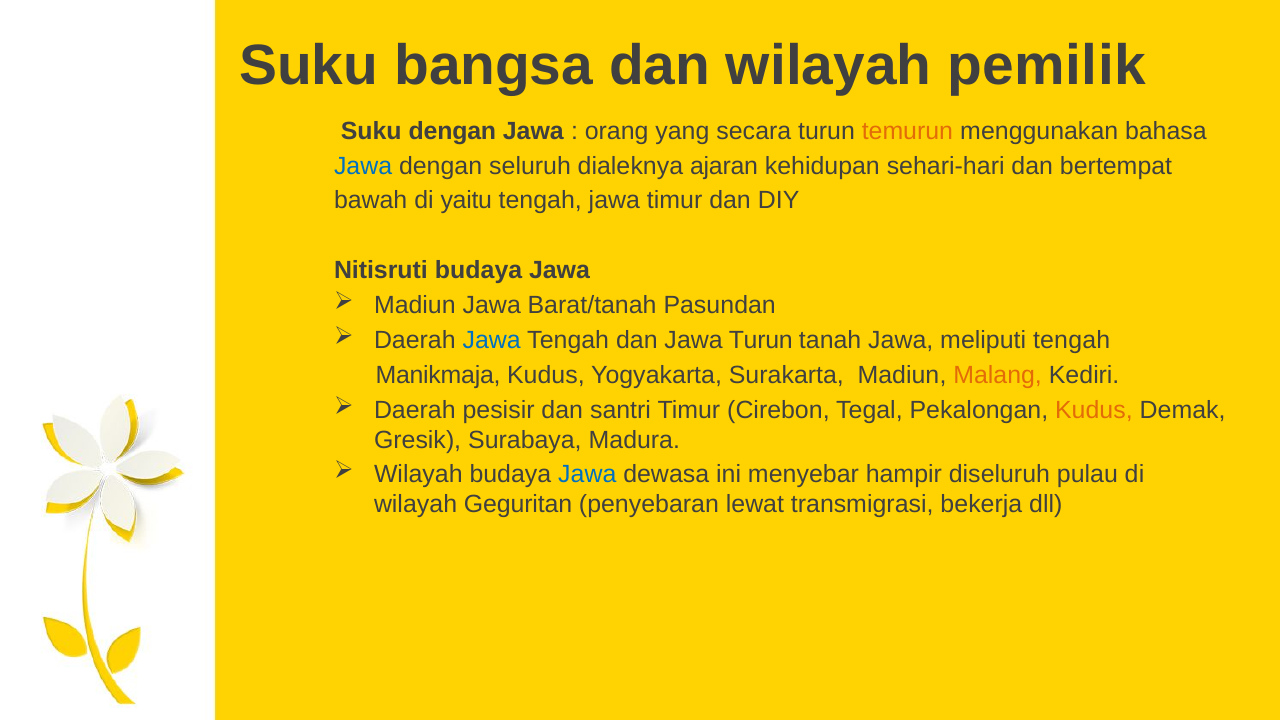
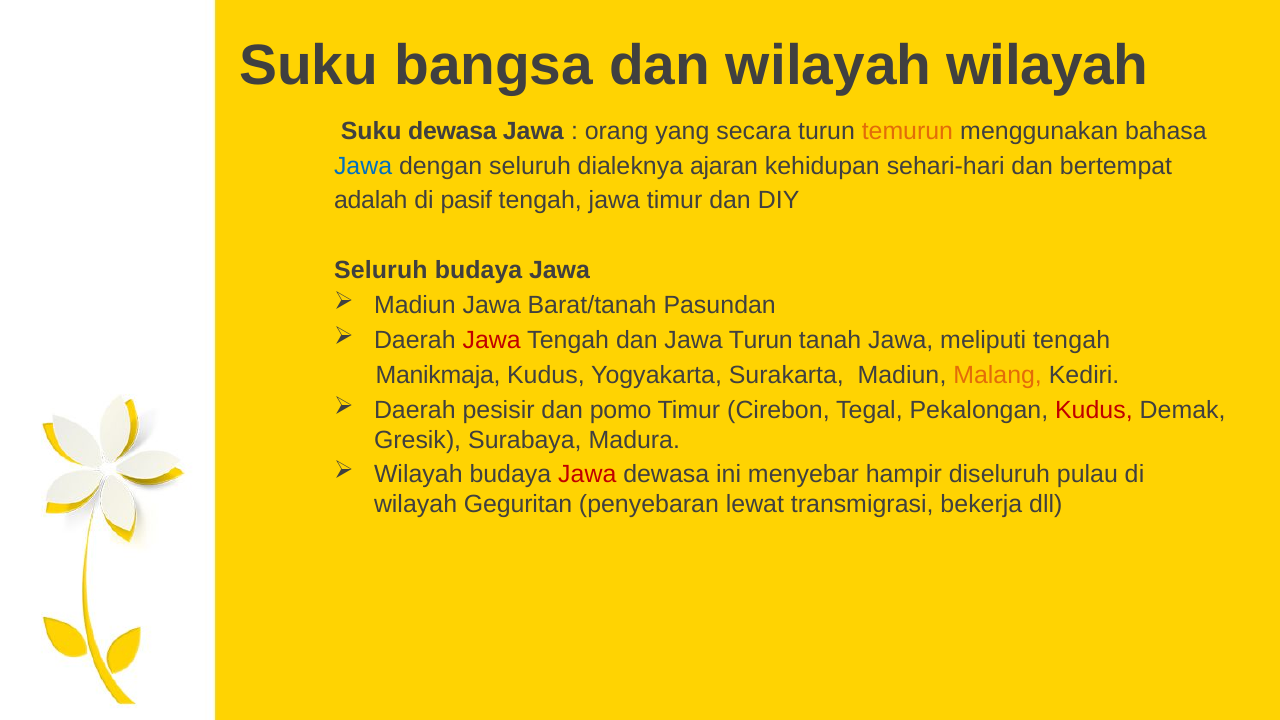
wilayah pemilik: pemilik -> wilayah
Suku dengan: dengan -> dewasa
bawah: bawah -> adalah
yaitu: yaitu -> pasif
Nitisruti at (381, 270): Nitisruti -> Seluruh
Jawa at (492, 340) colour: blue -> red
santri: santri -> pomo
Kudus at (1094, 410) colour: orange -> red
Jawa at (587, 475) colour: blue -> red
